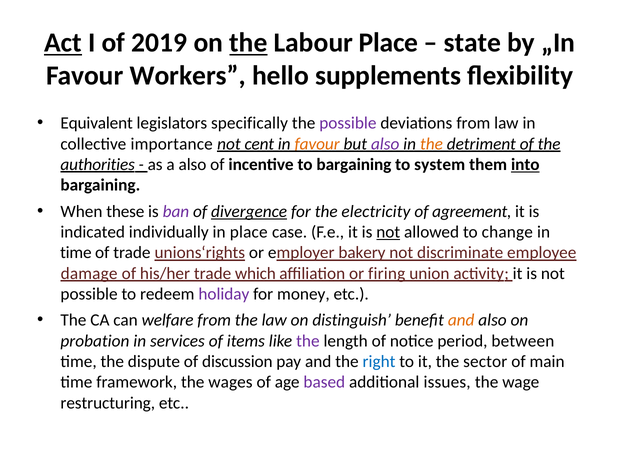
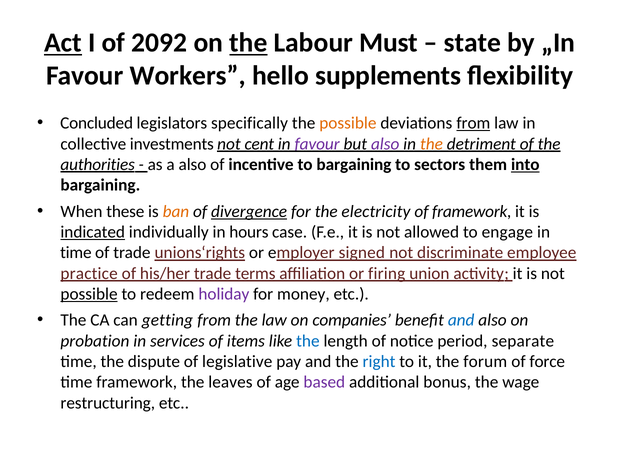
2019: 2019 -> 2092
Labour Place: Place -> Must
Equivalent: Equivalent -> Concluded
possible at (348, 123) colour: purple -> orange
from at (473, 123) underline: none -> present
importance: importance -> investments
favour at (317, 144) colour: orange -> purple
system: system -> sectors
ban colour: purple -> orange
of agreement: agreement -> framework
indicated underline: none -> present
in place: place -> hours
not at (388, 232) underline: present -> none
change: change -> engage
bakery: bakery -> signed
damage: damage -> practice
which: which -> terms
possible at (89, 294) underline: none -> present
welfare: welfare -> getting
distinguish: distinguish -> companies
and at (461, 320) colour: orange -> blue
the at (308, 341) colour: purple -> blue
between: between -> separate
discussion: discussion -> legislative
sector: sector -> forum
main: main -> force
wages: wages -> leaves
issues: issues -> bonus
